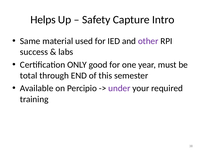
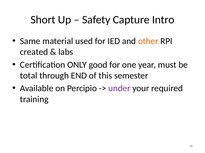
Helps: Helps -> Short
other colour: purple -> orange
success: success -> created
